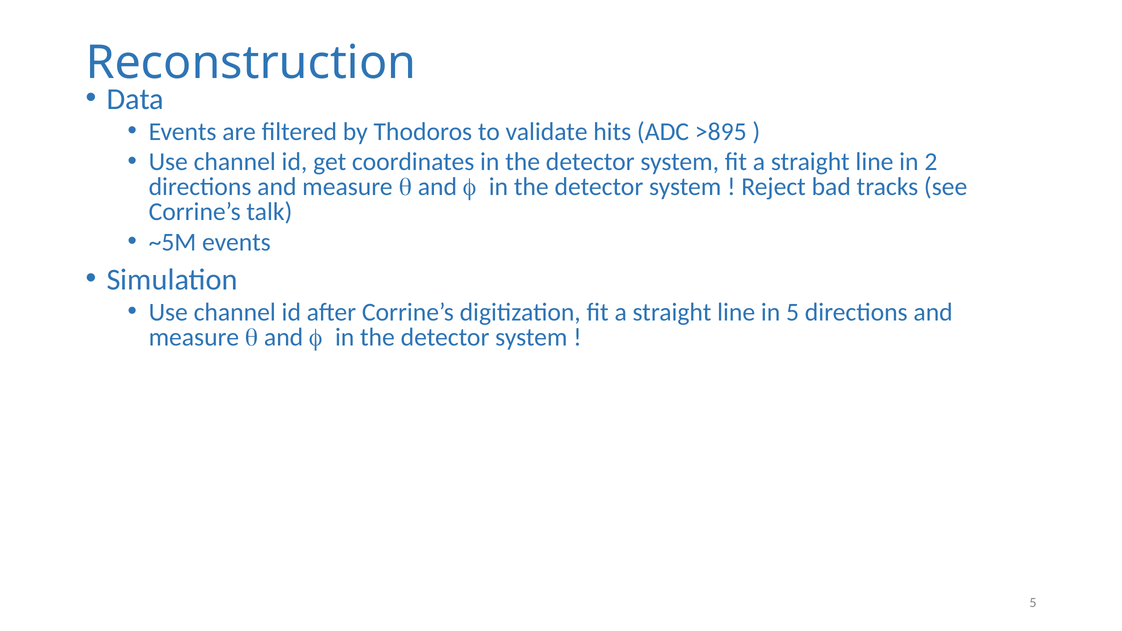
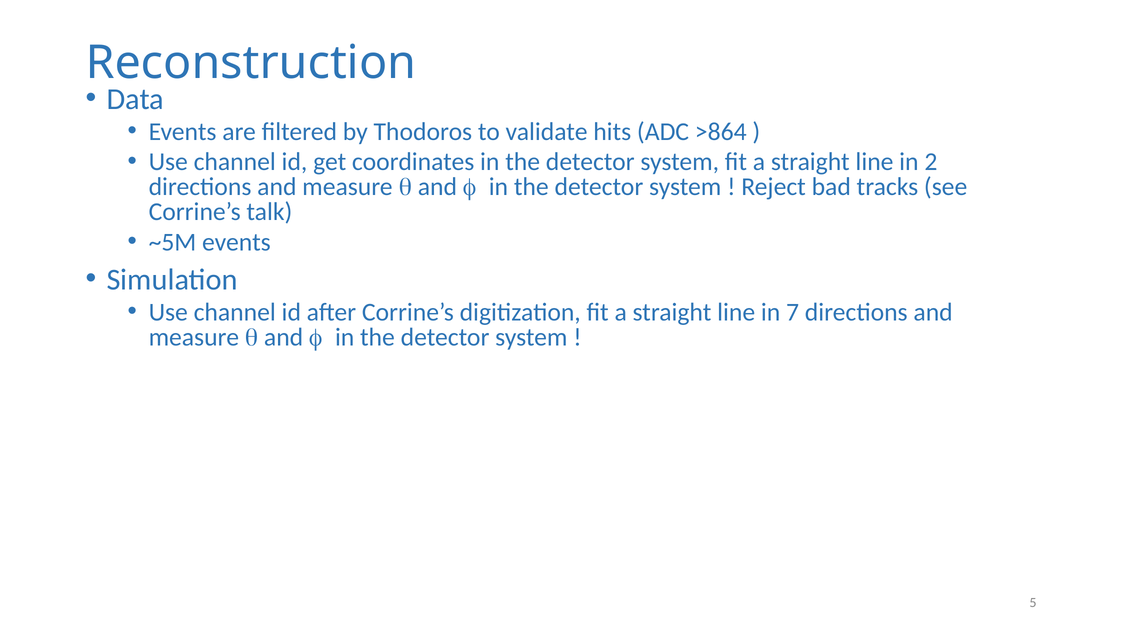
>895: >895 -> >864
in 5: 5 -> 7
